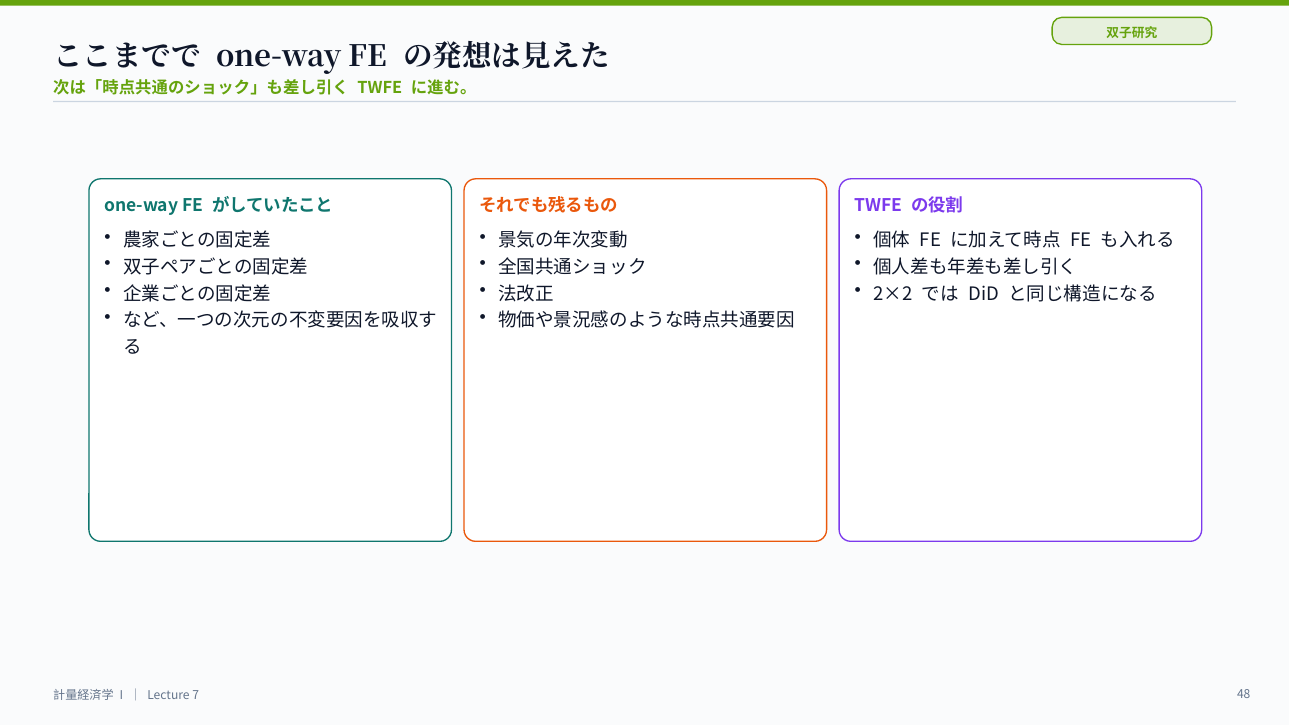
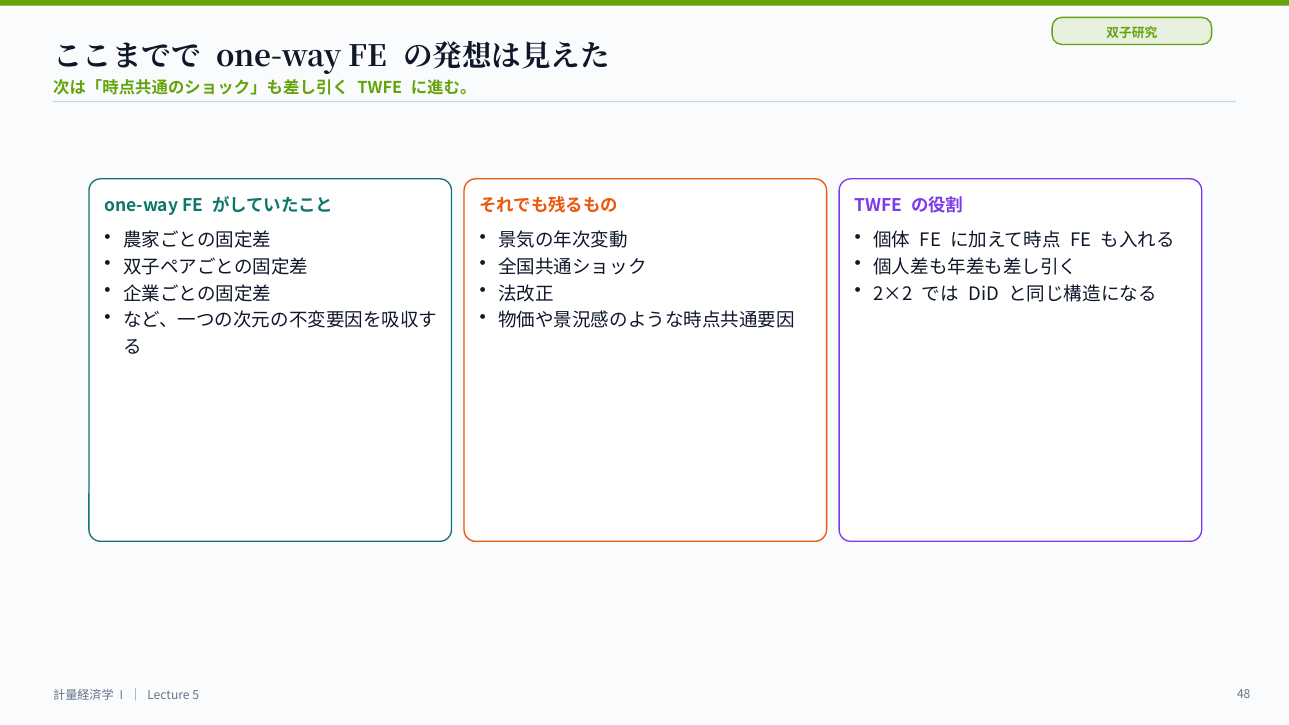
7: 7 -> 5
